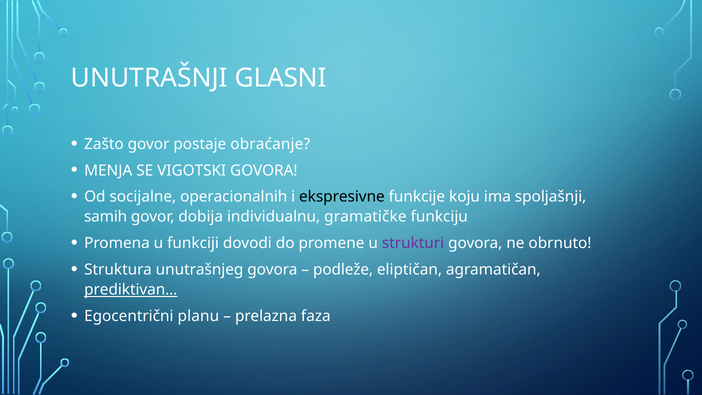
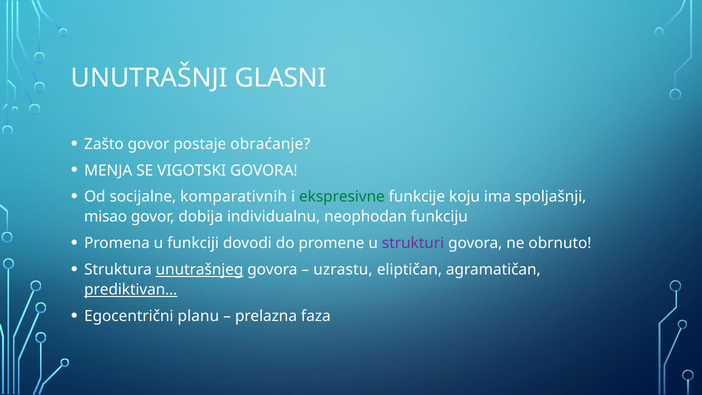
operacionalnih: operacionalnih -> komparativnih
ekspresivne colour: black -> green
samih: samih -> misao
gramatičke: gramatičke -> neophodan
unutrašnjeg underline: none -> present
podleže: podleže -> uzrastu
